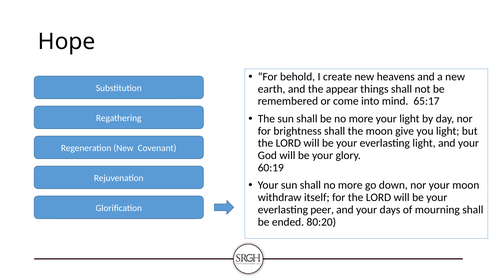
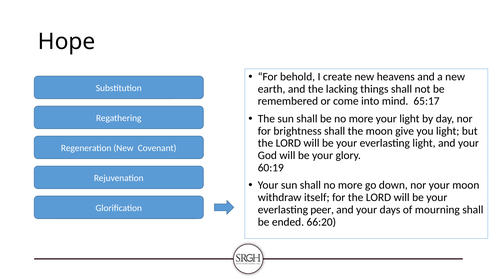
appear: appear -> lacking
80:20: 80:20 -> 66:20
